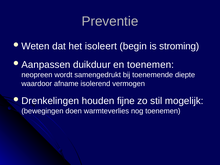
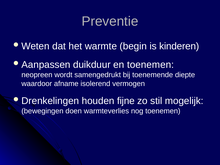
isoleert: isoleert -> warmte
stroming: stroming -> kinderen
